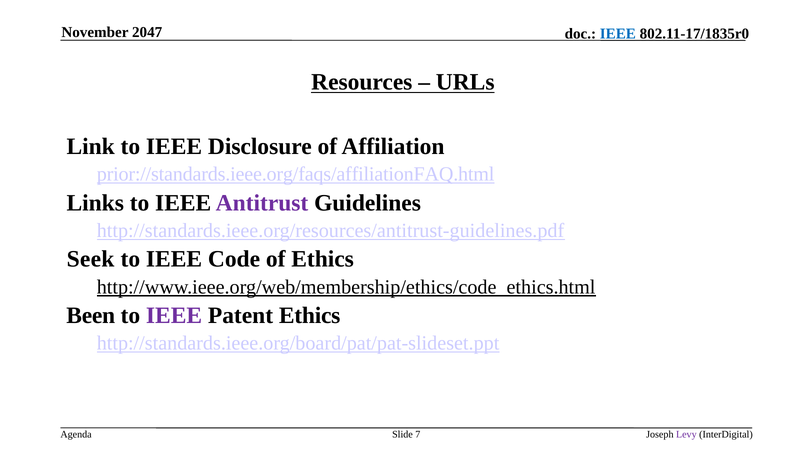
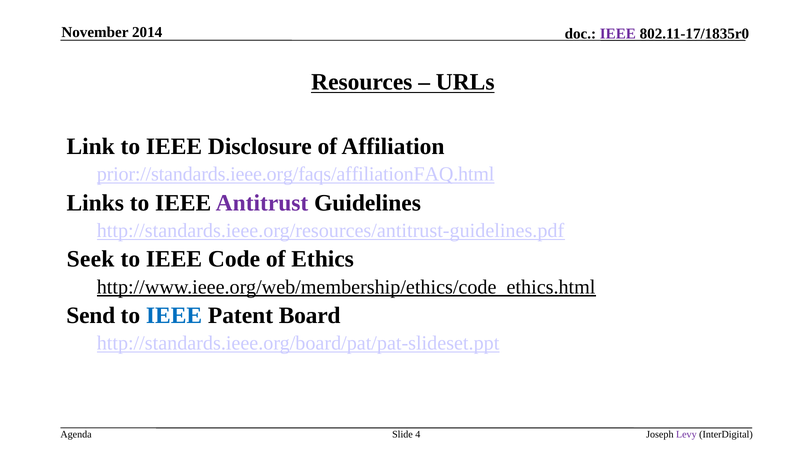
2047: 2047 -> 2014
IEEE at (618, 34) colour: blue -> purple
Been: Been -> Send
IEEE at (174, 316) colour: purple -> blue
Patent Ethics: Ethics -> Board
7: 7 -> 4
